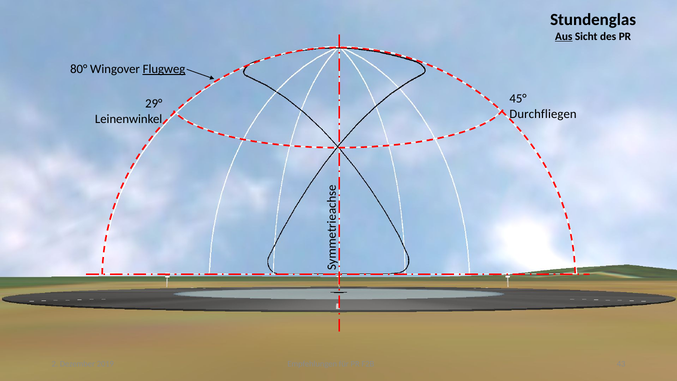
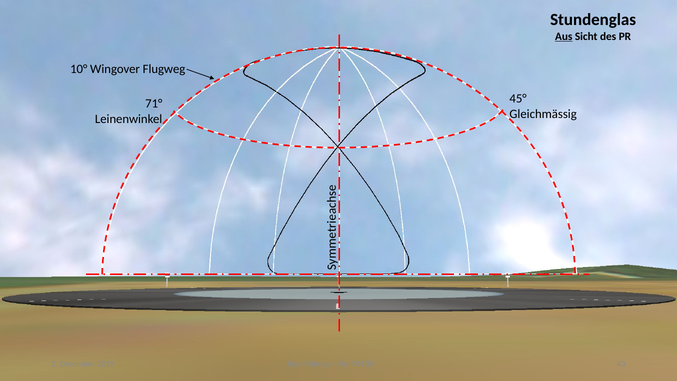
80°: 80° -> 10°
Flugweg underline: present -> none
29°: 29° -> 71°
Durchfliegen: Durchfliegen -> Gleichmässig
